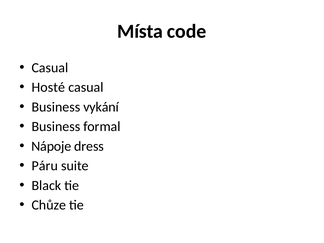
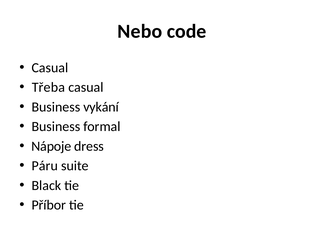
Místa: Místa -> Nebo
Hosté: Hosté -> Třeba
Chůze: Chůze -> Příbor
